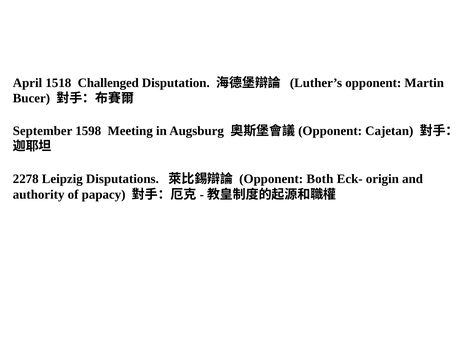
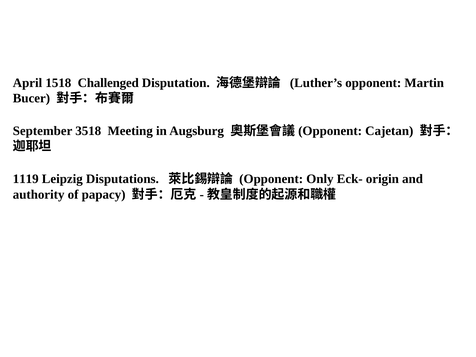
1598: 1598 -> 3518
2278: 2278 -> 1119
Both: Both -> Only
